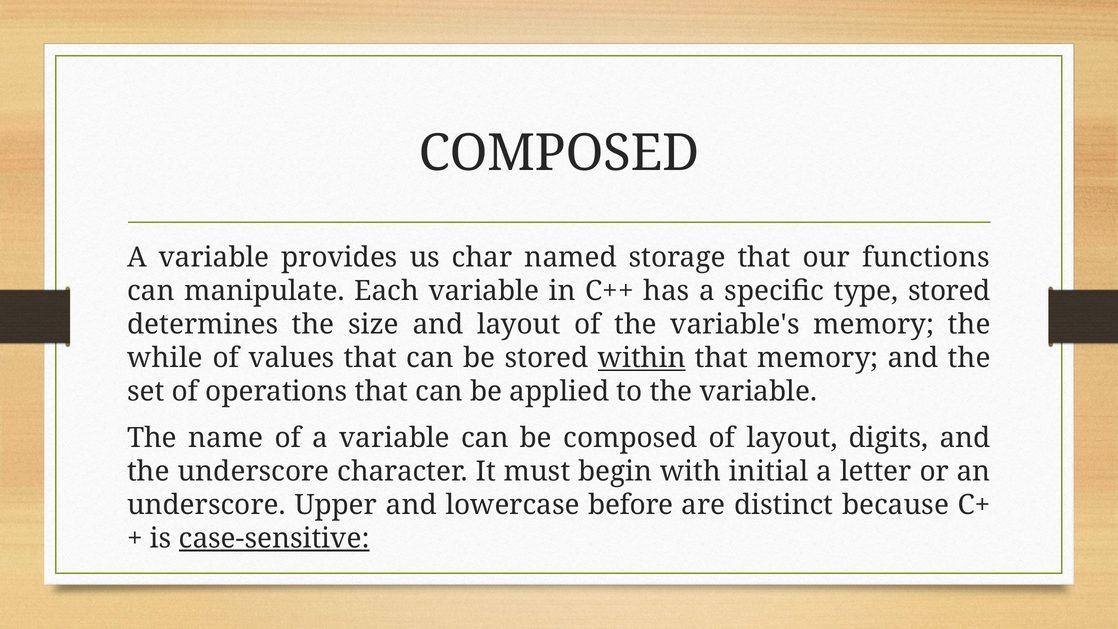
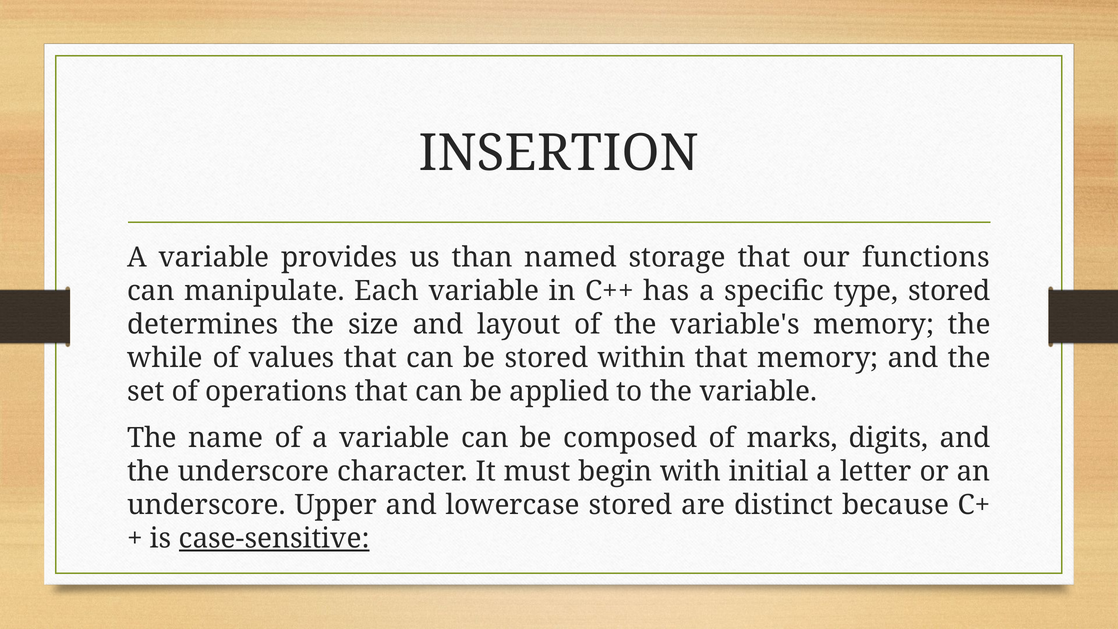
COMPOSED at (559, 153): COMPOSED -> INSERTION
char: char -> than
within underline: present -> none
of layout: layout -> marks
lowercase before: before -> stored
